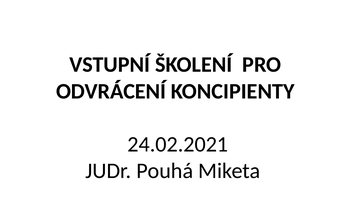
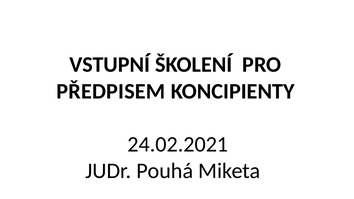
ODVRÁCENÍ: ODVRÁCENÍ -> PŘEDPISEM
